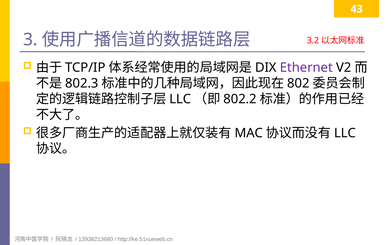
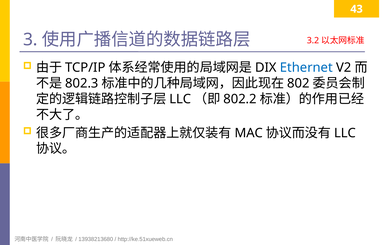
Ethernet colour: purple -> blue
